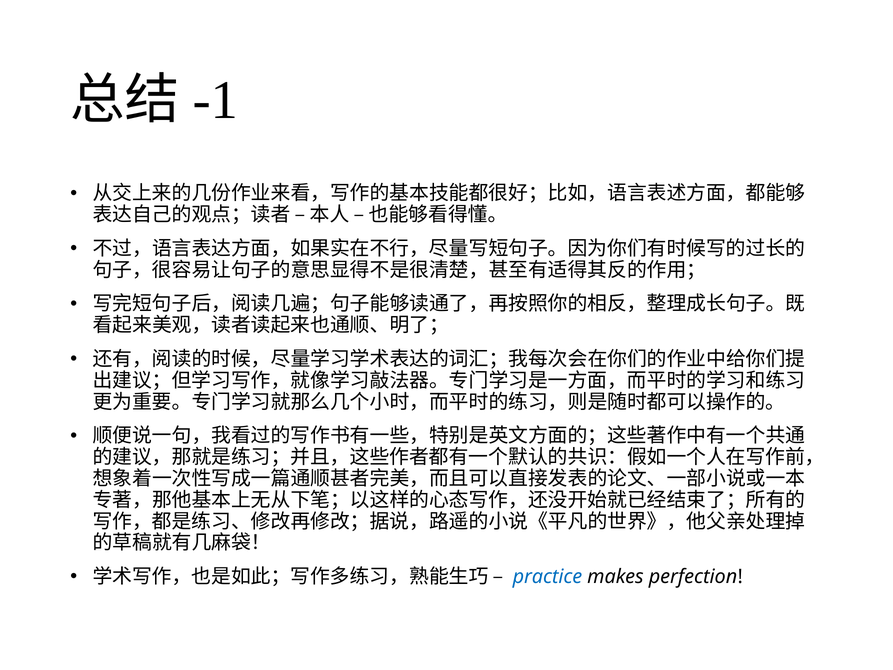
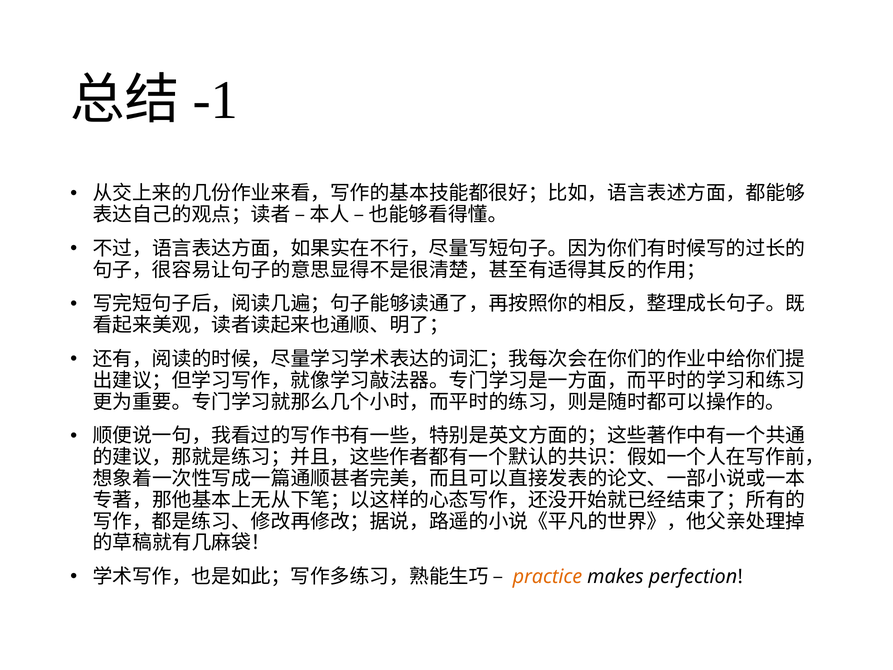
practice colour: blue -> orange
